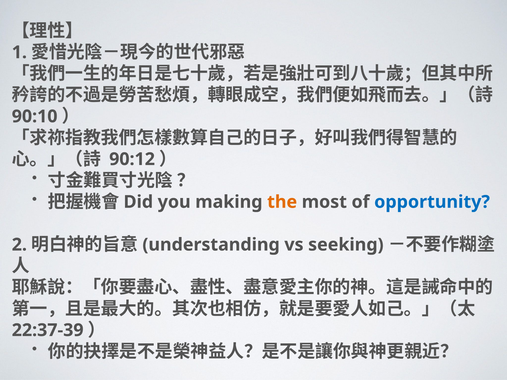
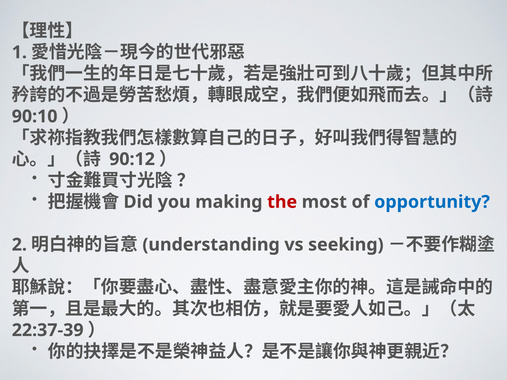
the colour: orange -> red
